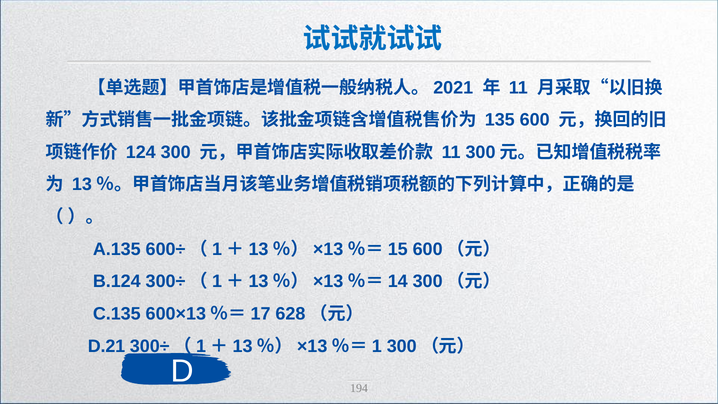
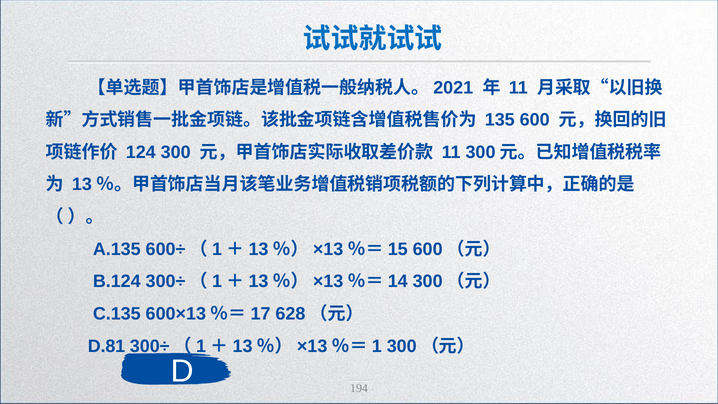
D.21: D.21 -> D.81
